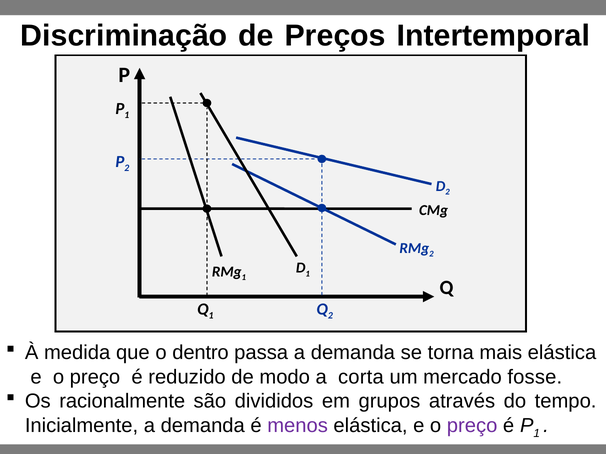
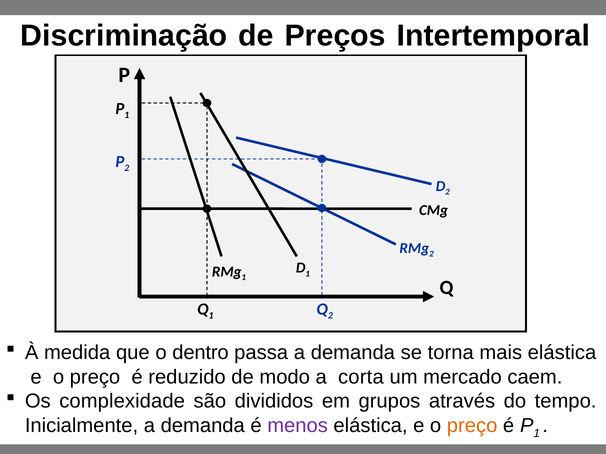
fosse: fosse -> caem
racionalmente: racionalmente -> complexidade
preço at (472, 426) colour: purple -> orange
